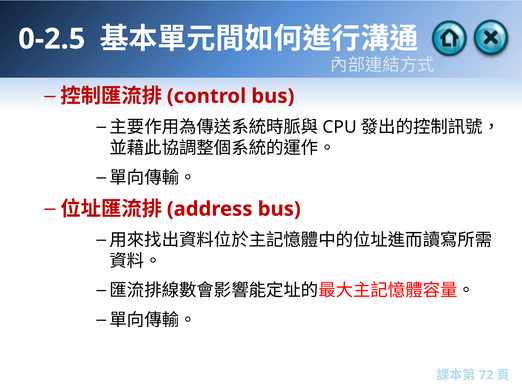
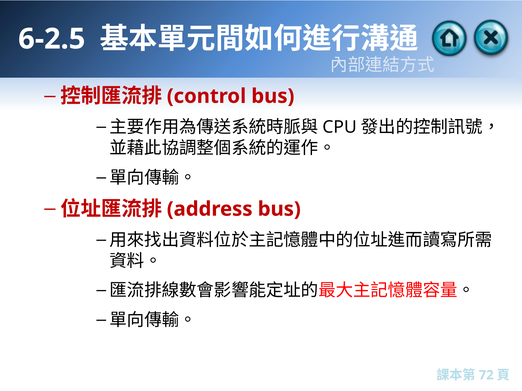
0-2.5: 0-2.5 -> 6-2.5
